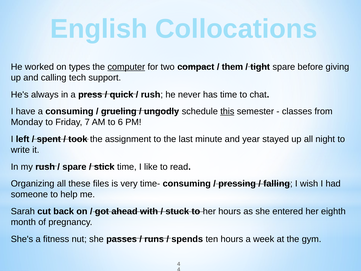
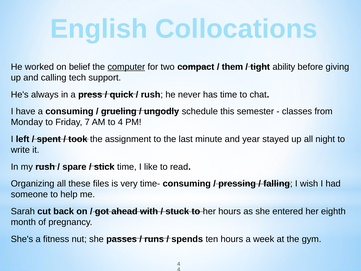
types: types -> belief
spare at (284, 67): spare -> ability
this underline: present -> none
to 6: 6 -> 4
